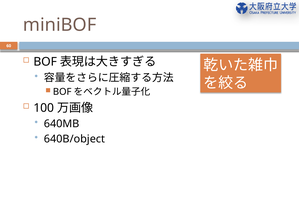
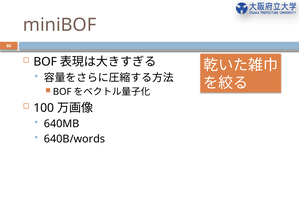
640B/object: 640B/object -> 640B/words
